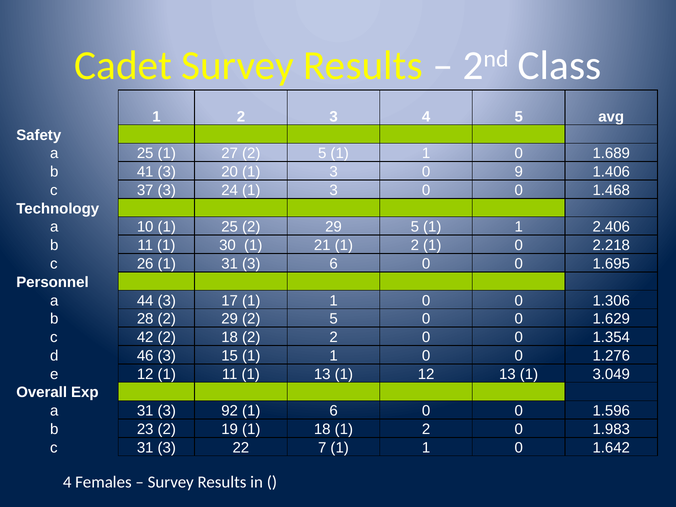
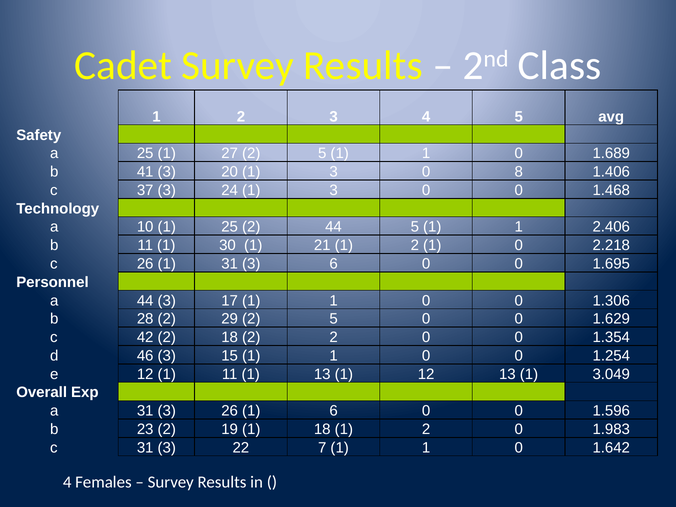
9: 9 -> 8
25 2 29: 29 -> 44
1.276: 1.276 -> 1.254
3 92: 92 -> 26
